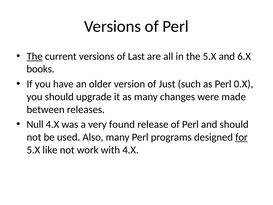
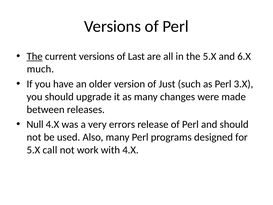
books: books -> much
0.X: 0.X -> 3.X
found: found -> errors
for underline: present -> none
like: like -> call
